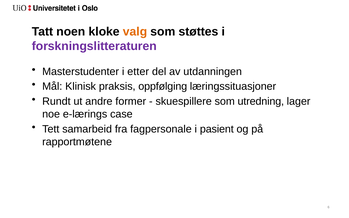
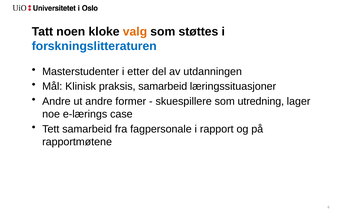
forskningslitteraturen colour: purple -> blue
praksis oppfølging: oppfølging -> samarbeid
Rundt at (56, 101): Rundt -> Andre
pasient: pasient -> rapport
